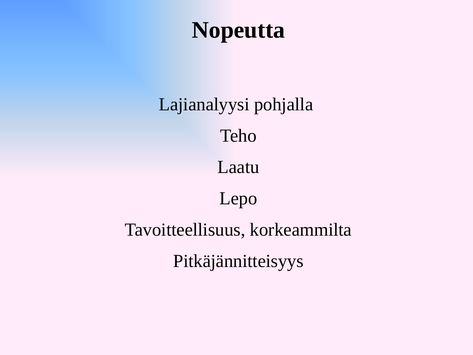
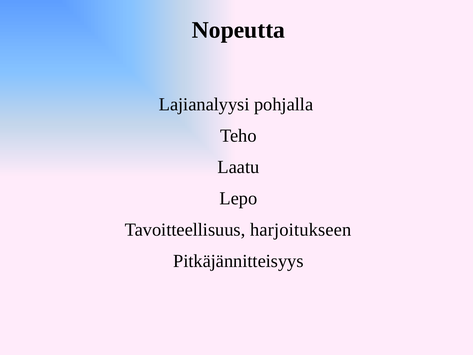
korkeammilta: korkeammilta -> harjoitukseen
